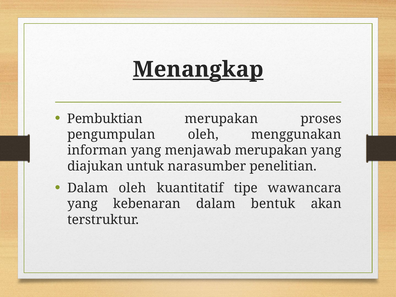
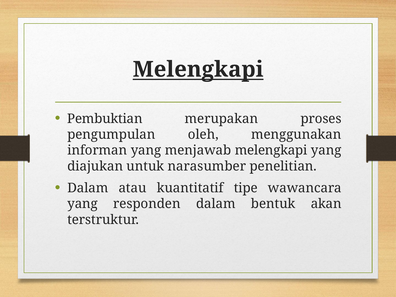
Menangkap at (198, 69): Menangkap -> Melengkapi
menjawab merupakan: merupakan -> melengkapi
Dalam oleh: oleh -> atau
kebenaran: kebenaran -> responden
